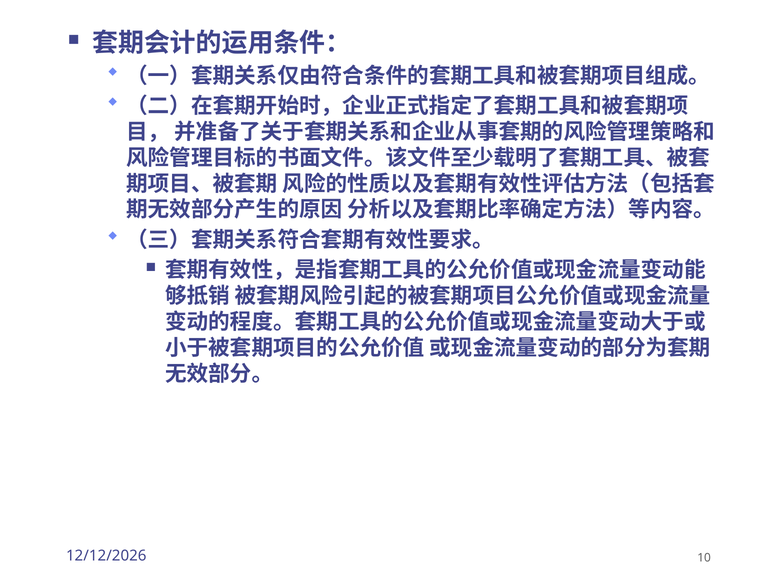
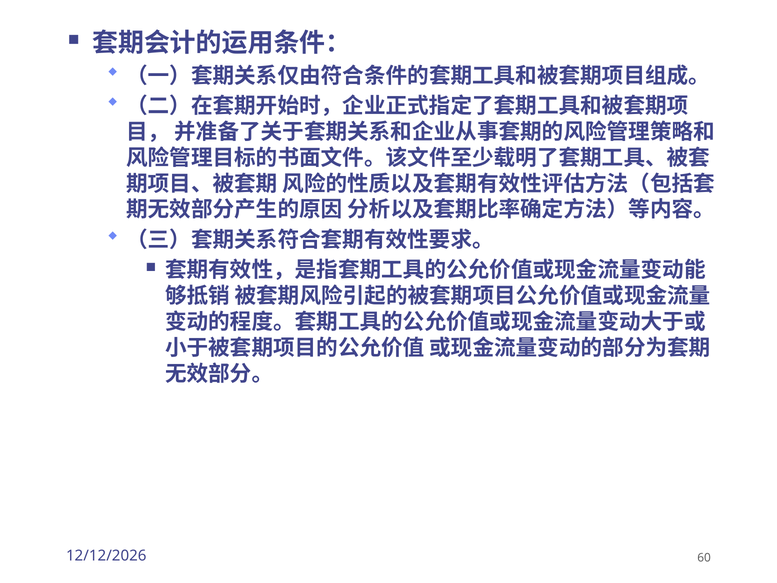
10: 10 -> 60
